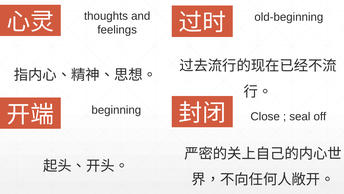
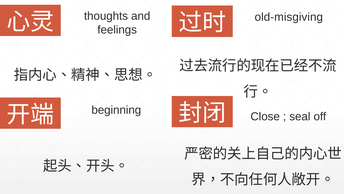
old-beginning: old-beginning -> old-misgiving
